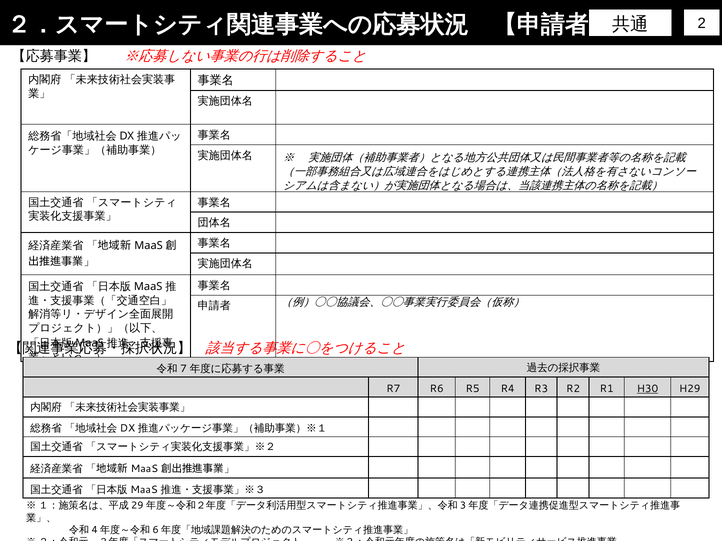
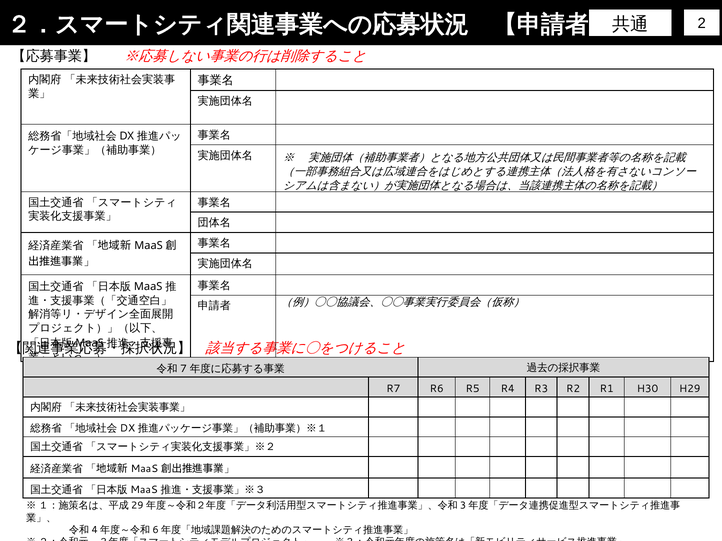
H30 underline: present -> none
